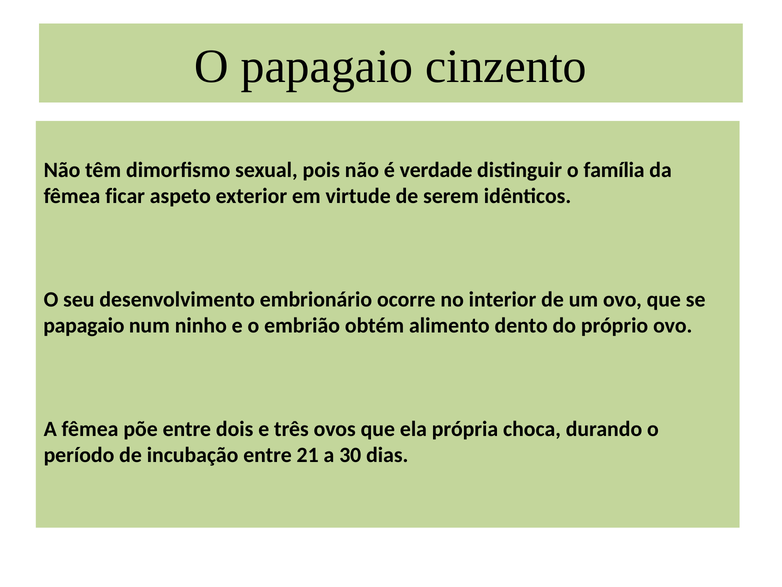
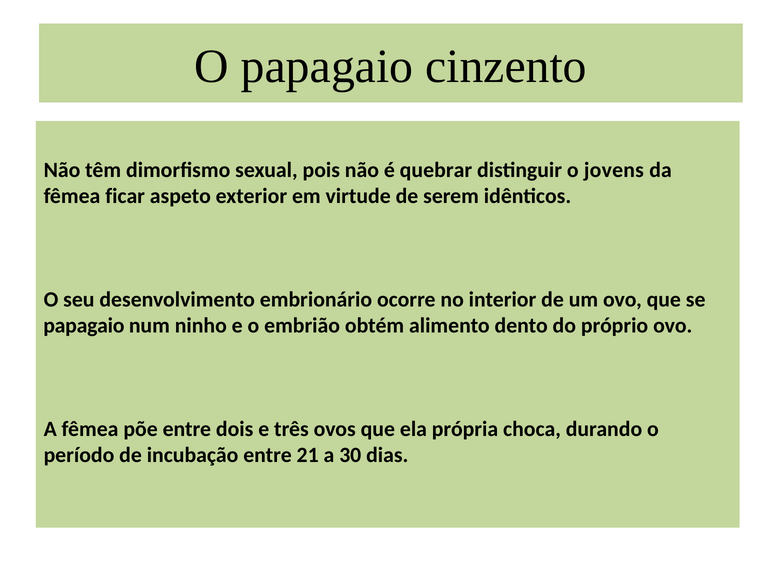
verdade: verdade -> quebrar
família: família -> jovens
